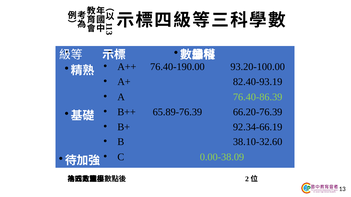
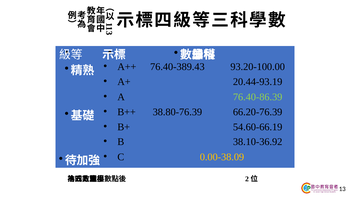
76.40-190.00: 76.40-190.00 -> 76.40-389.43
82.40-93.19: 82.40-93.19 -> 20.44-93.19
65.89-76.39: 65.89-76.39 -> 38.80-76.39
92.34-66.19: 92.34-66.19 -> 54.60-66.19
38.10-32.60: 38.10-32.60 -> 38.10-36.92
0.00-38.09 colour: light green -> yellow
